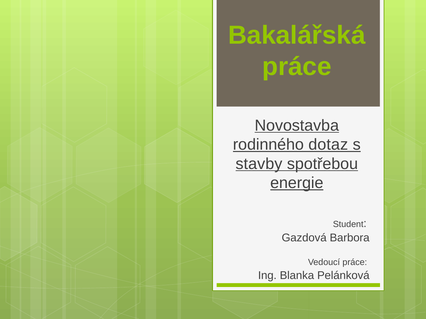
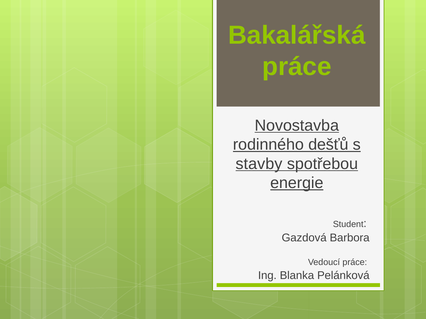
dotaz: dotaz -> dešťů
